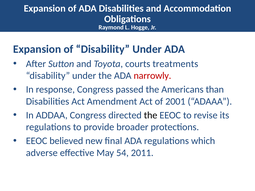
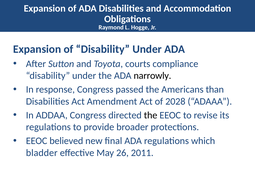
treatments: treatments -> compliance
narrowly colour: red -> black
2001: 2001 -> 2028
adverse: adverse -> bladder
54: 54 -> 26
